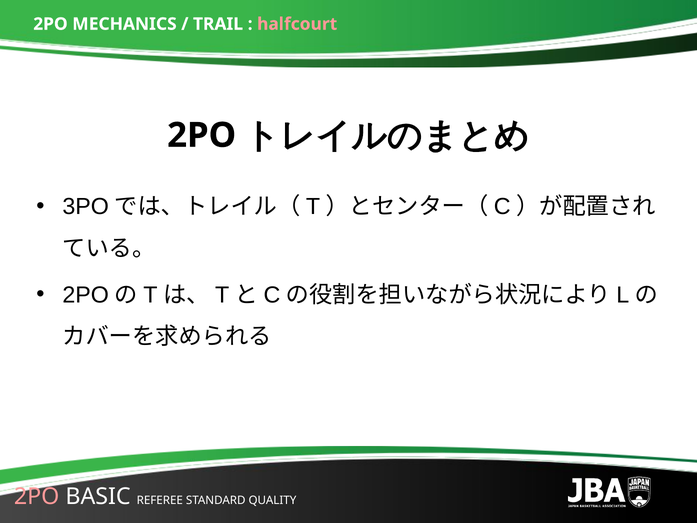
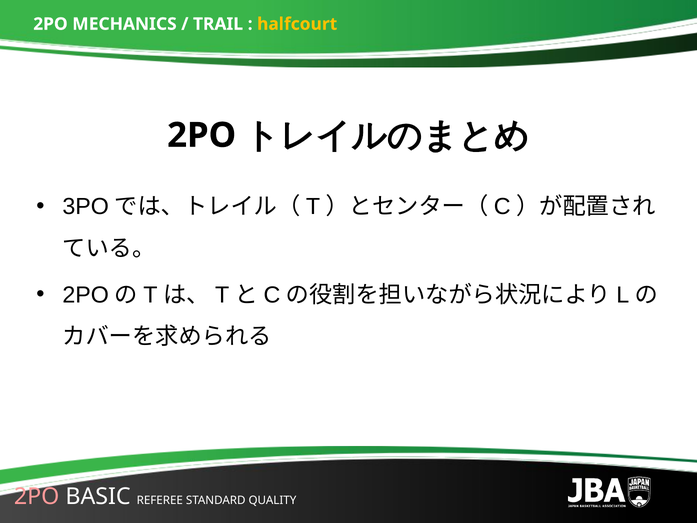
halfcourt colour: pink -> yellow
